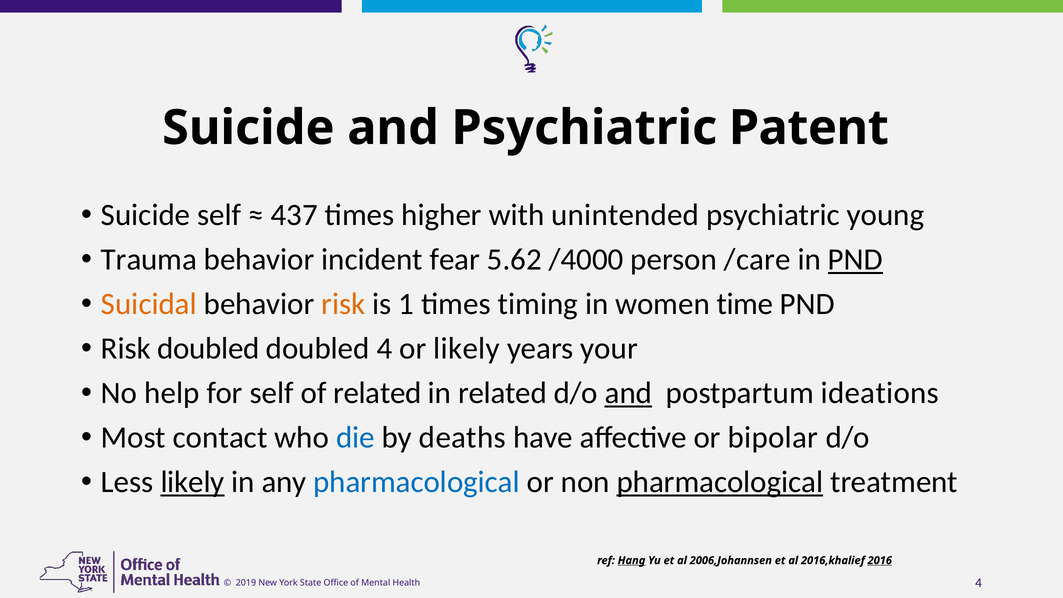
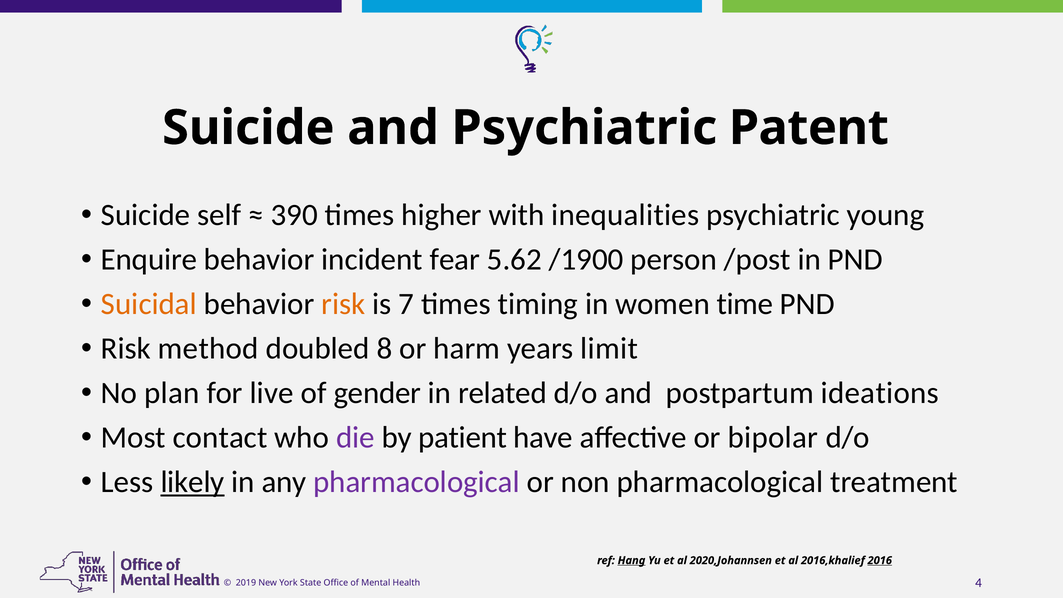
437: 437 -> 390
unintended: unintended -> inequalities
Trauma: Trauma -> Enquire
/4000: /4000 -> /1900
/care: /care -> /post
PND at (855, 260) underline: present -> none
1: 1 -> 7
Risk doubled: doubled -> method
doubled 4: 4 -> 8
or likely: likely -> harm
your: your -> limit
help: help -> plan
for self: self -> live
of related: related -> gender
and at (628, 393) underline: present -> none
die colour: blue -> purple
deaths: deaths -> patient
pharmacological at (417, 482) colour: blue -> purple
pharmacological at (720, 482) underline: present -> none
2006,Johannsen: 2006,Johannsen -> 2020,Johannsen
